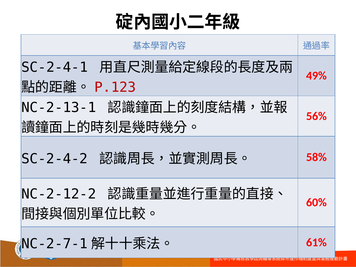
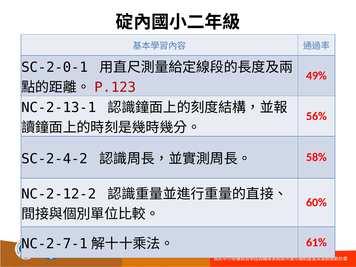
SC-2-4-1: SC-2-4-1 -> SC-2-0-1
